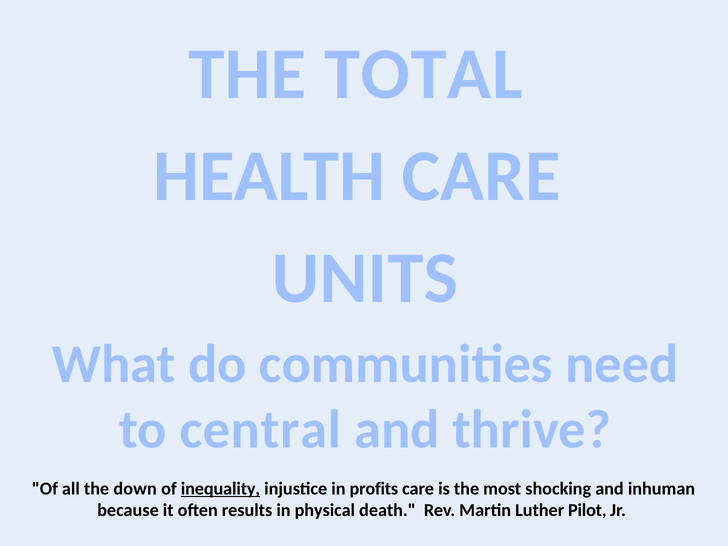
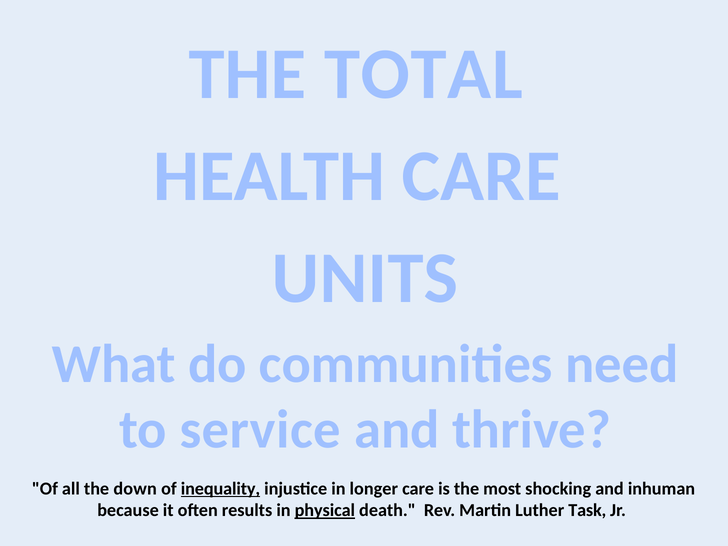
central: central -> service
profits: profits -> longer
physical underline: none -> present
Pilot: Pilot -> Task
